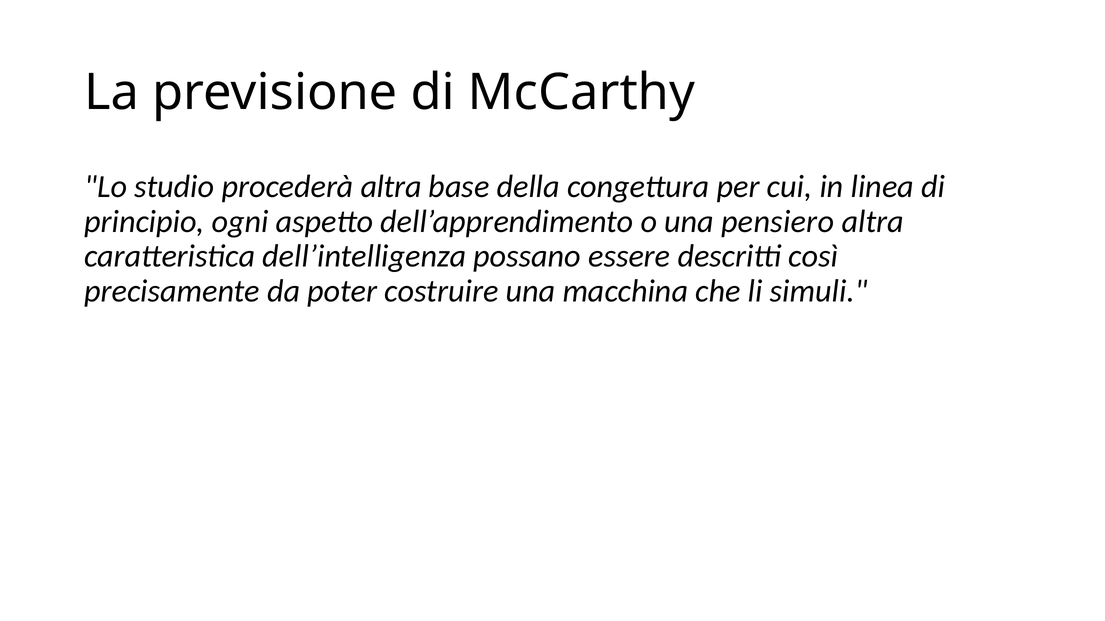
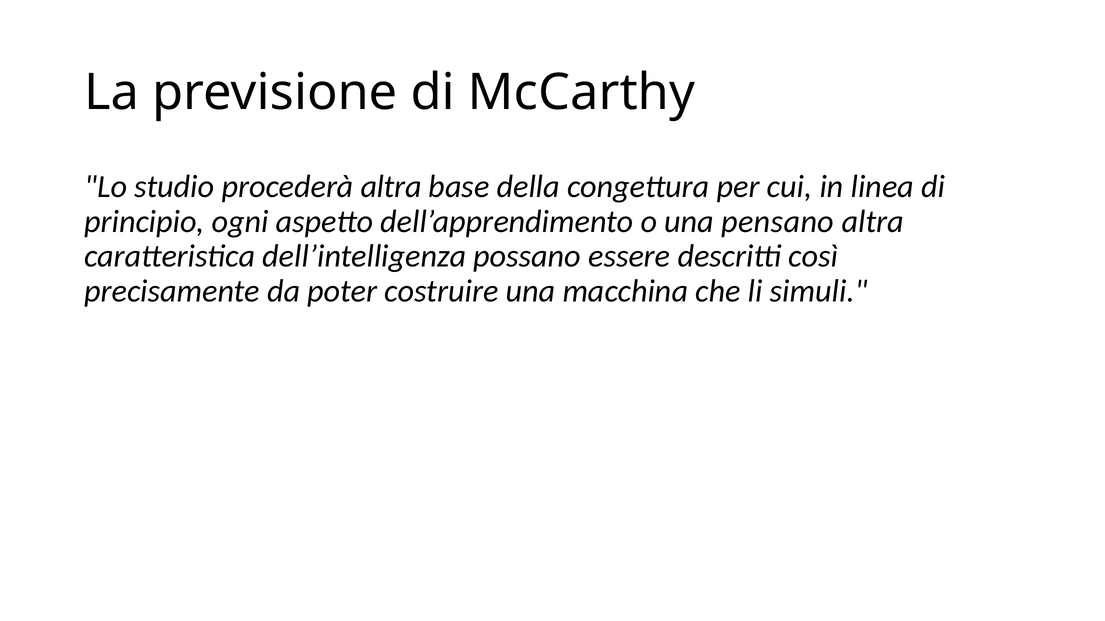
pensiero: pensiero -> pensano
